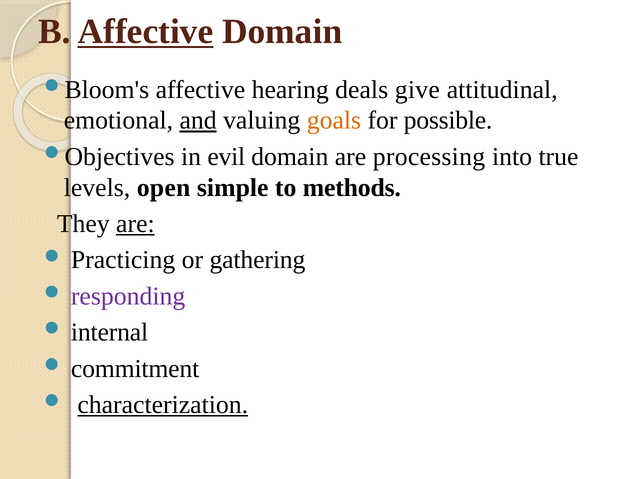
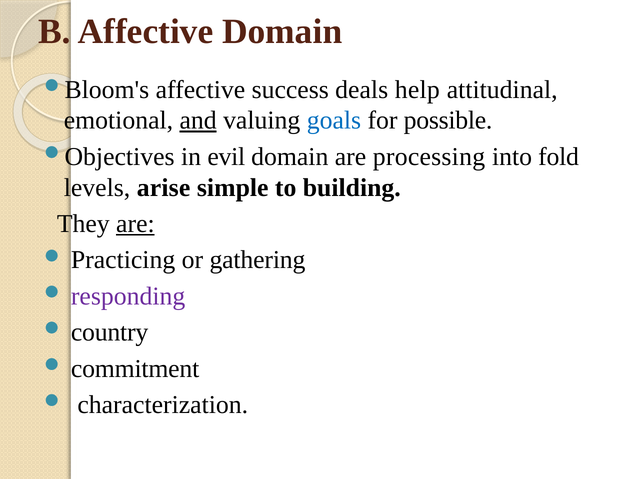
Affective at (146, 32) underline: present -> none
hearing: hearing -> success
give: give -> help
goals colour: orange -> blue
true: true -> fold
open: open -> arise
methods: methods -> building
internal: internal -> country
characterization underline: present -> none
